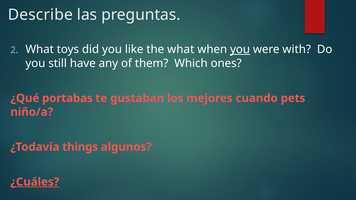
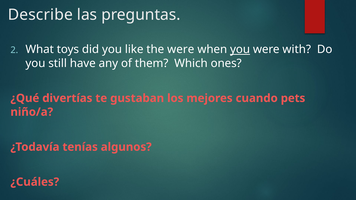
the what: what -> were
portabas: portabas -> divertías
things: things -> tenías
¿Cuáles underline: present -> none
